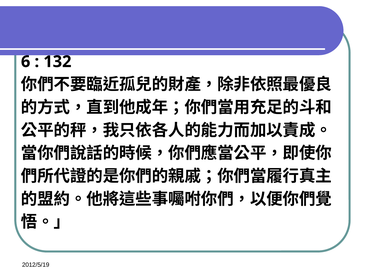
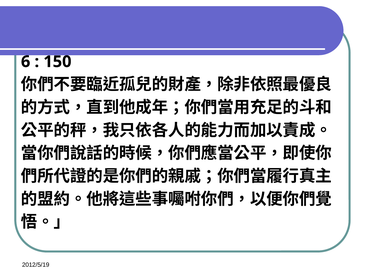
132: 132 -> 150
